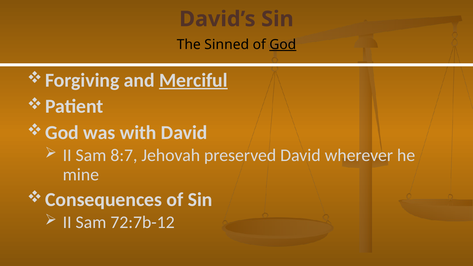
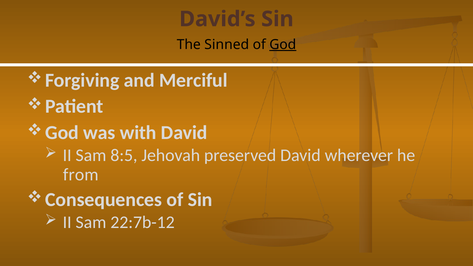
Merciful underline: present -> none
8:7: 8:7 -> 8:5
mine: mine -> from
72:7b-12: 72:7b-12 -> 22:7b-12
